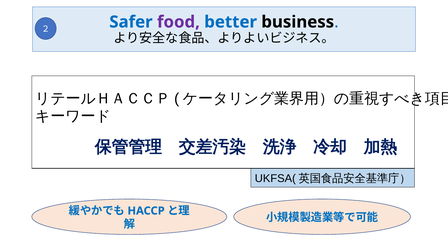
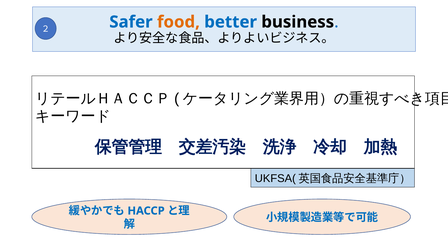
food colour: purple -> orange
